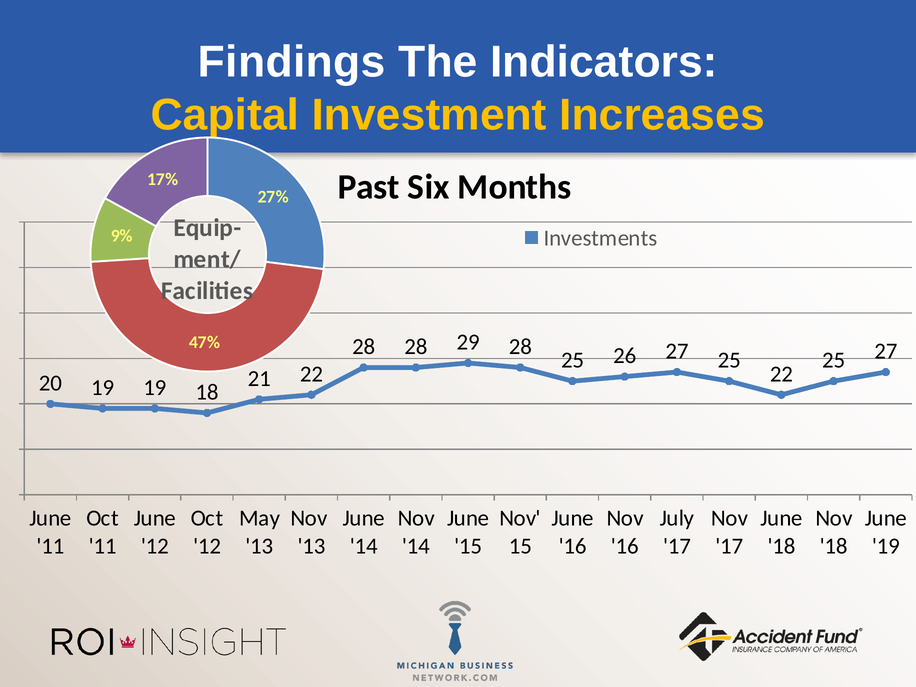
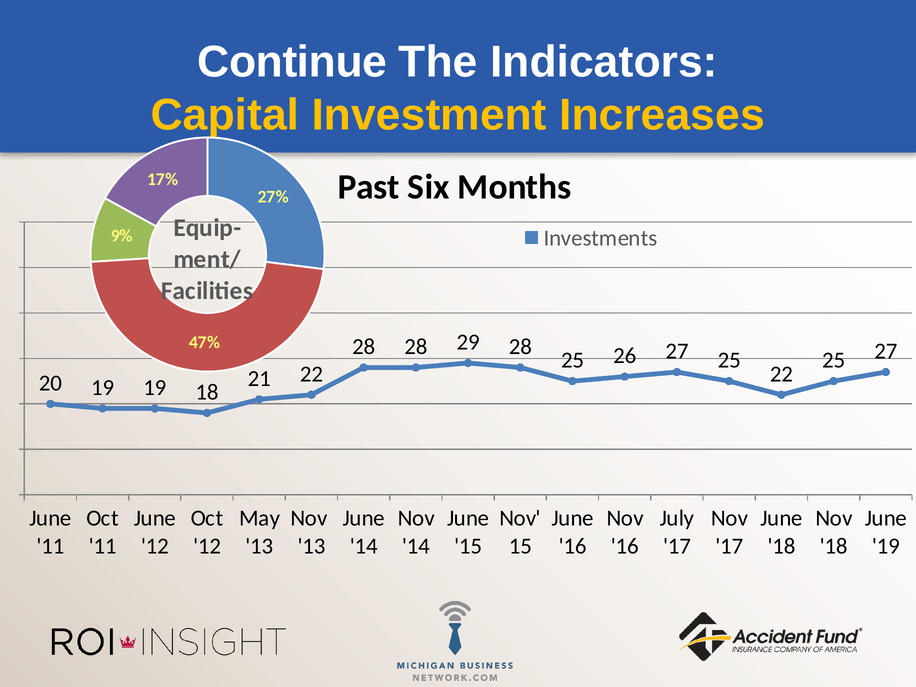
Findings: Findings -> Continue
